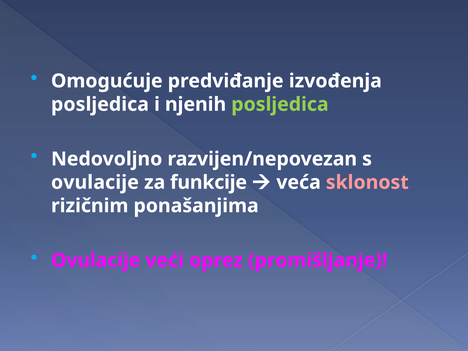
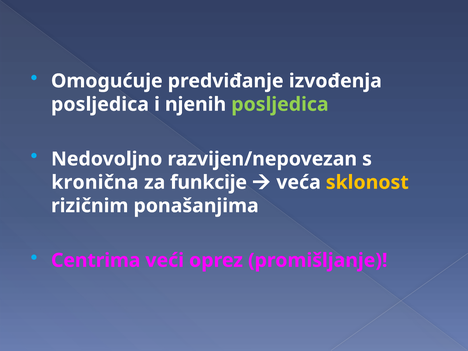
ovulacije at (95, 182): ovulacije -> kronična
sklonost colour: pink -> yellow
Ovulacije at (96, 260): Ovulacije -> Centrima
